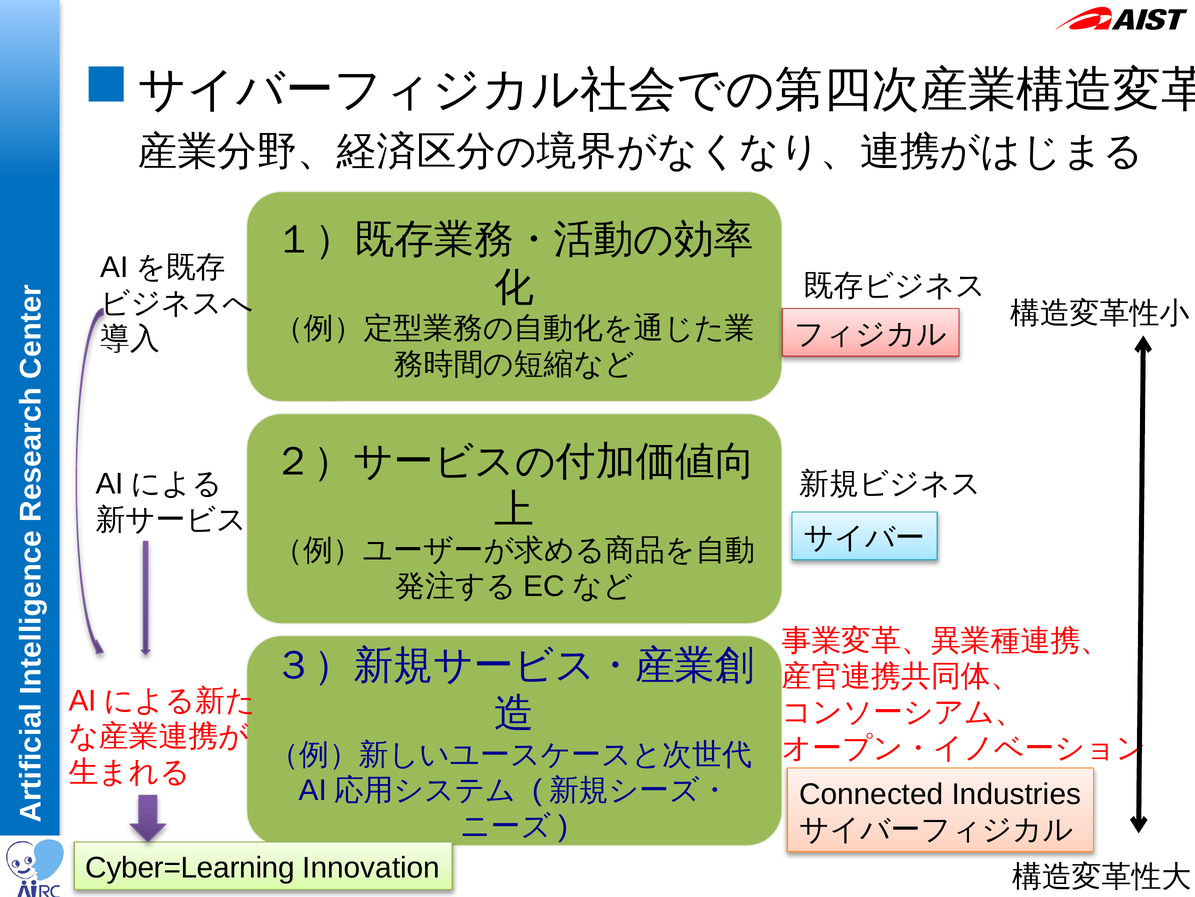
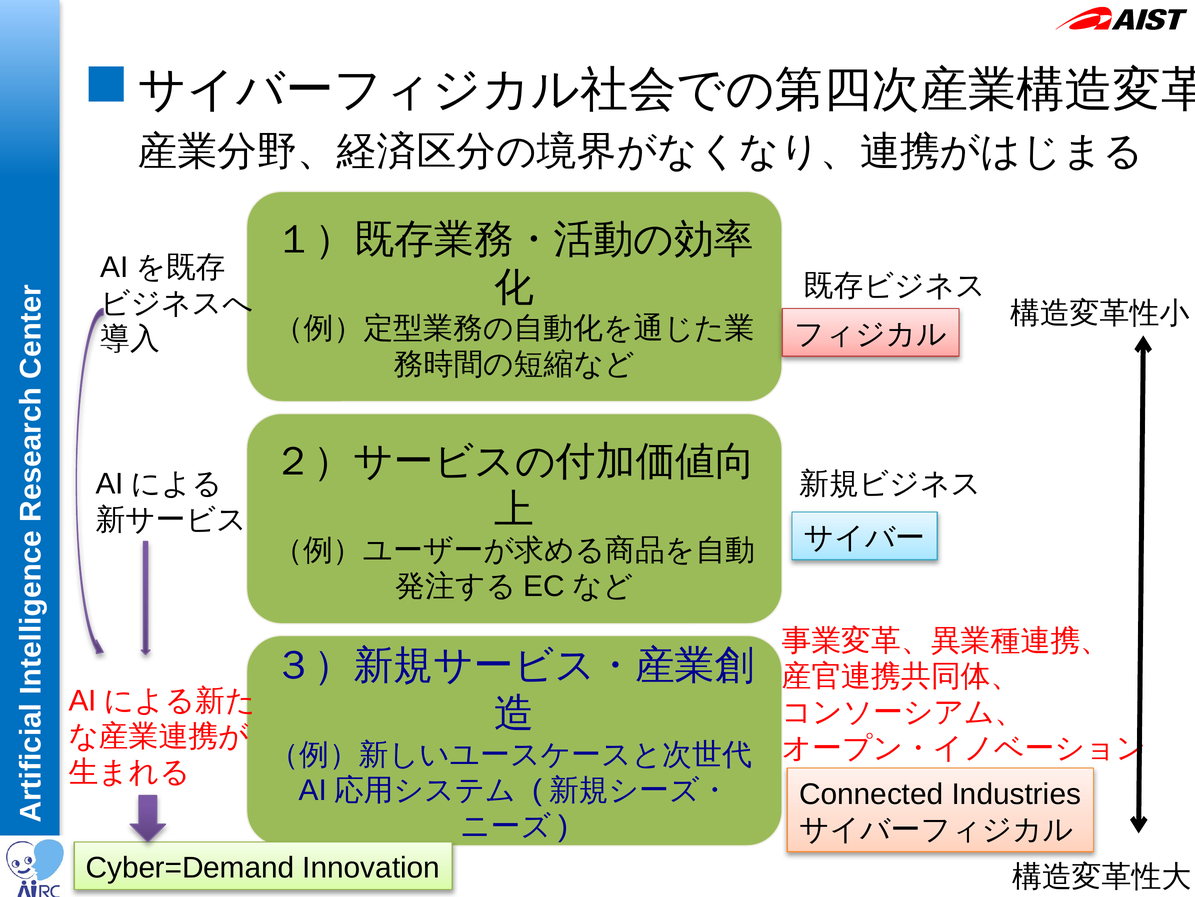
Cyber=Learning: Cyber=Learning -> Cyber=Demand
